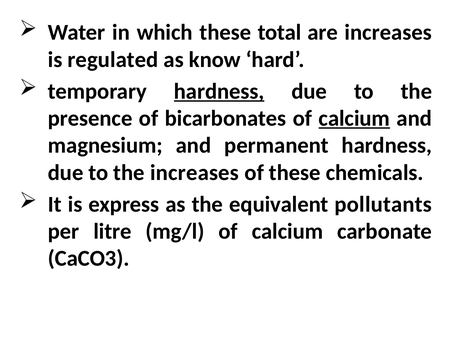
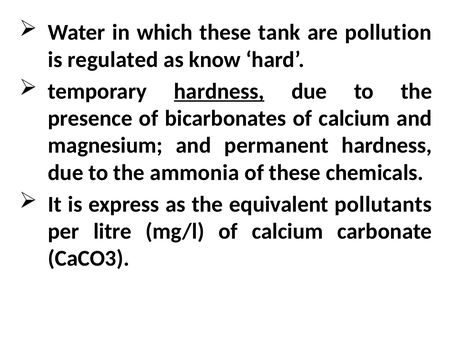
total: total -> tank
are increases: increases -> pollution
calcium at (354, 118) underline: present -> none
the increases: increases -> ammonia
